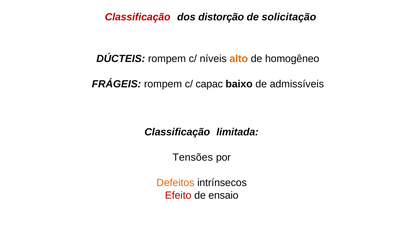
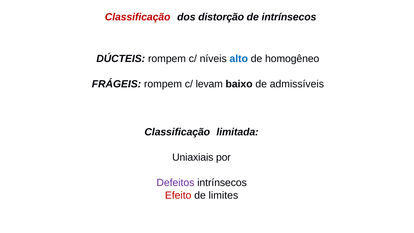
de solicitação: solicitação -> intrínsecos
alto colour: orange -> blue
capac: capac -> levam
Tensões: Tensões -> Uniaxiais
Defeitos colour: orange -> purple
ensaio: ensaio -> limites
